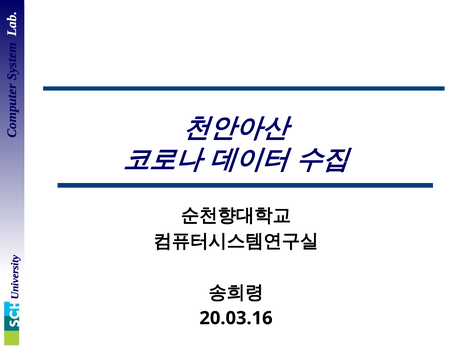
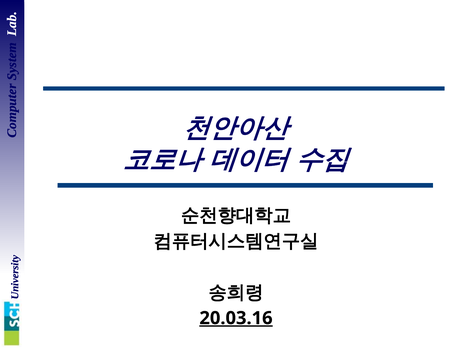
20.03.16 underline: none -> present
